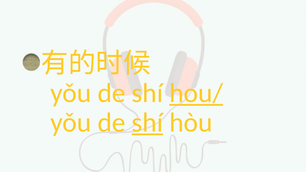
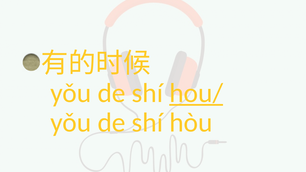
shí at (147, 123) underline: present -> none
